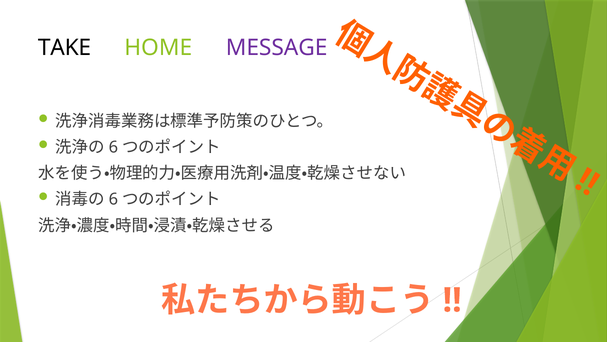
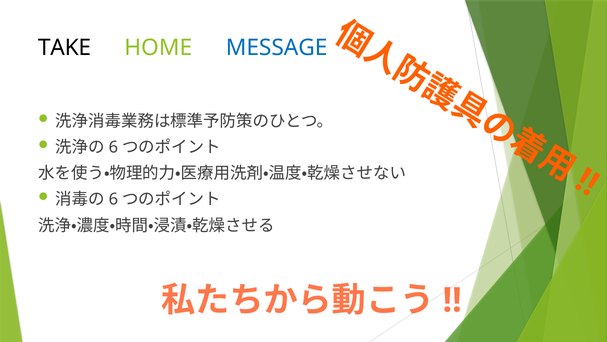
MESSAGE colour: purple -> blue
